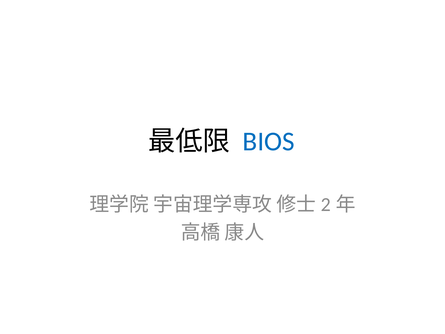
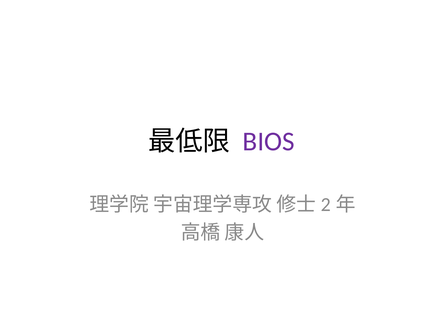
BIOS colour: blue -> purple
